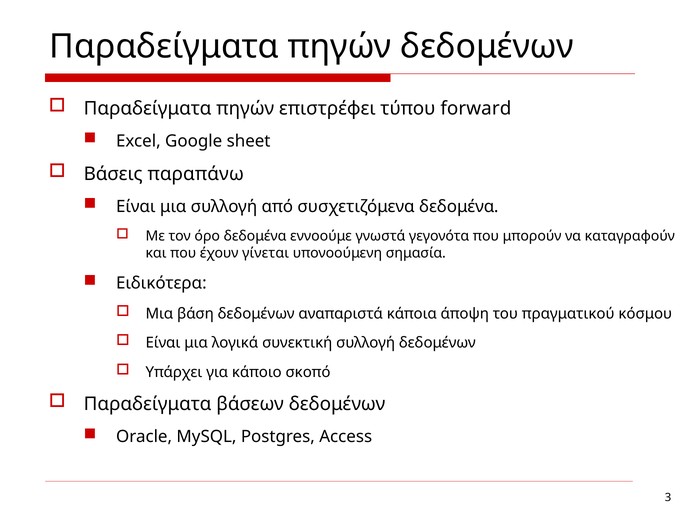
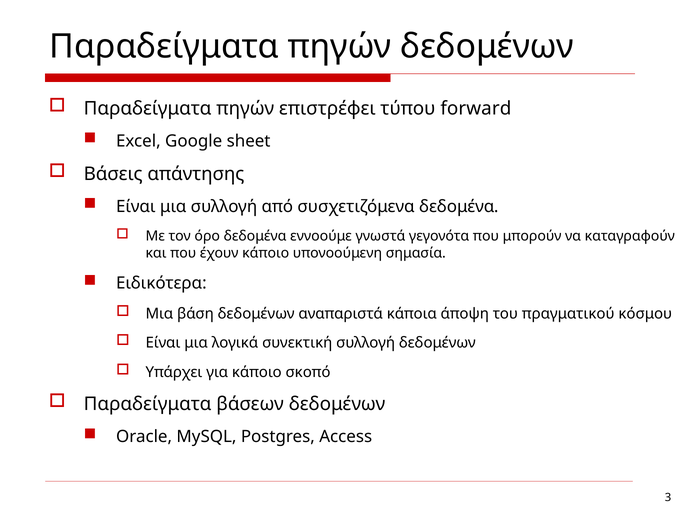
παραπάνω: παραπάνω -> απάντησης
έχουν γίνεται: γίνεται -> κάποιο
